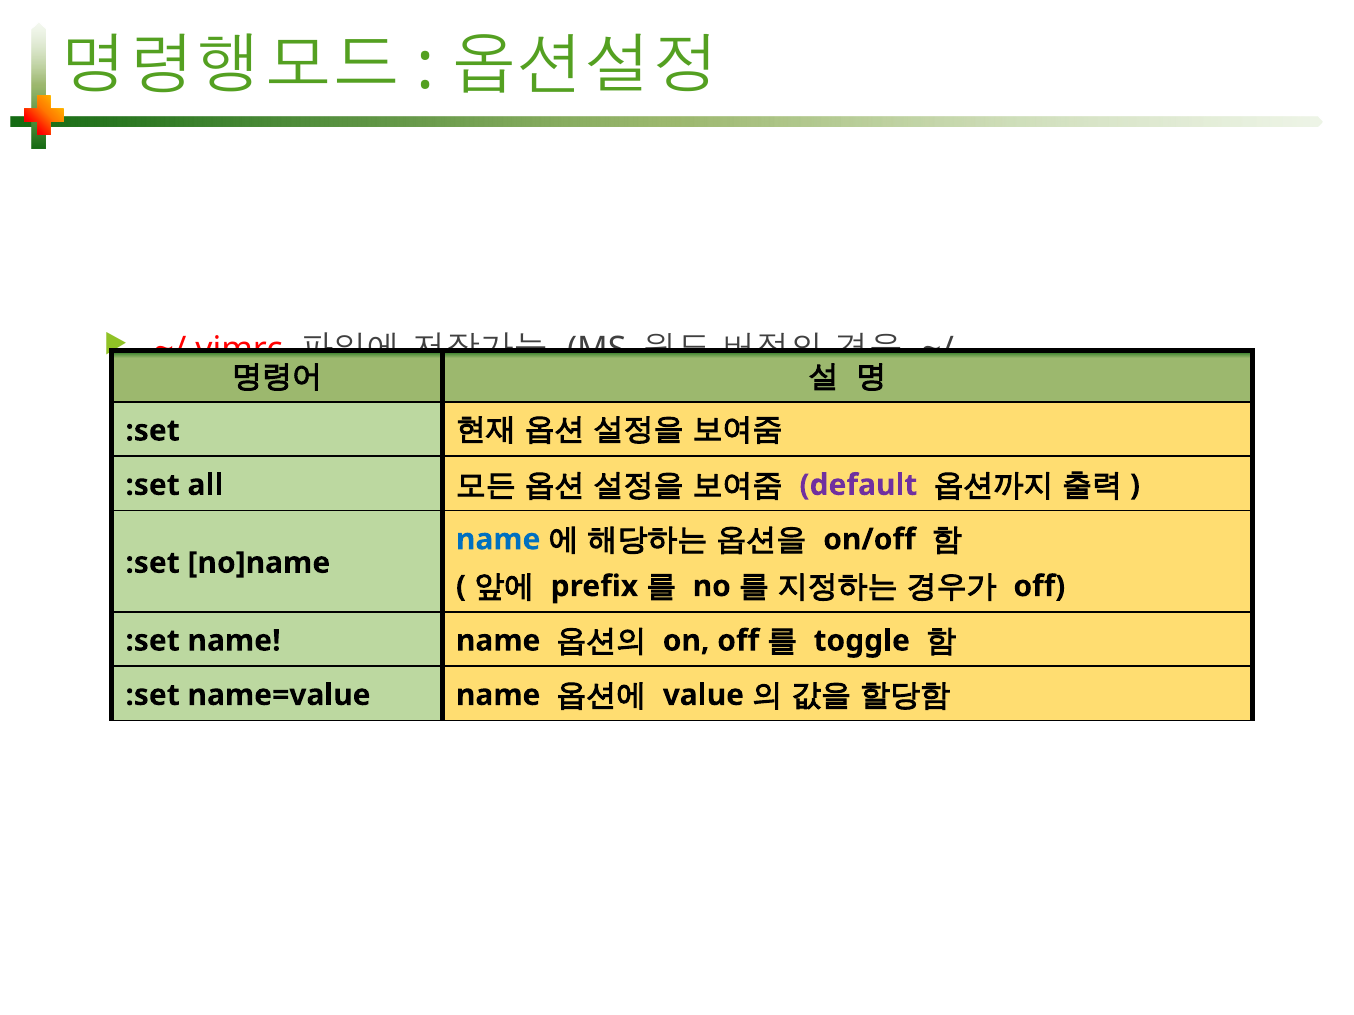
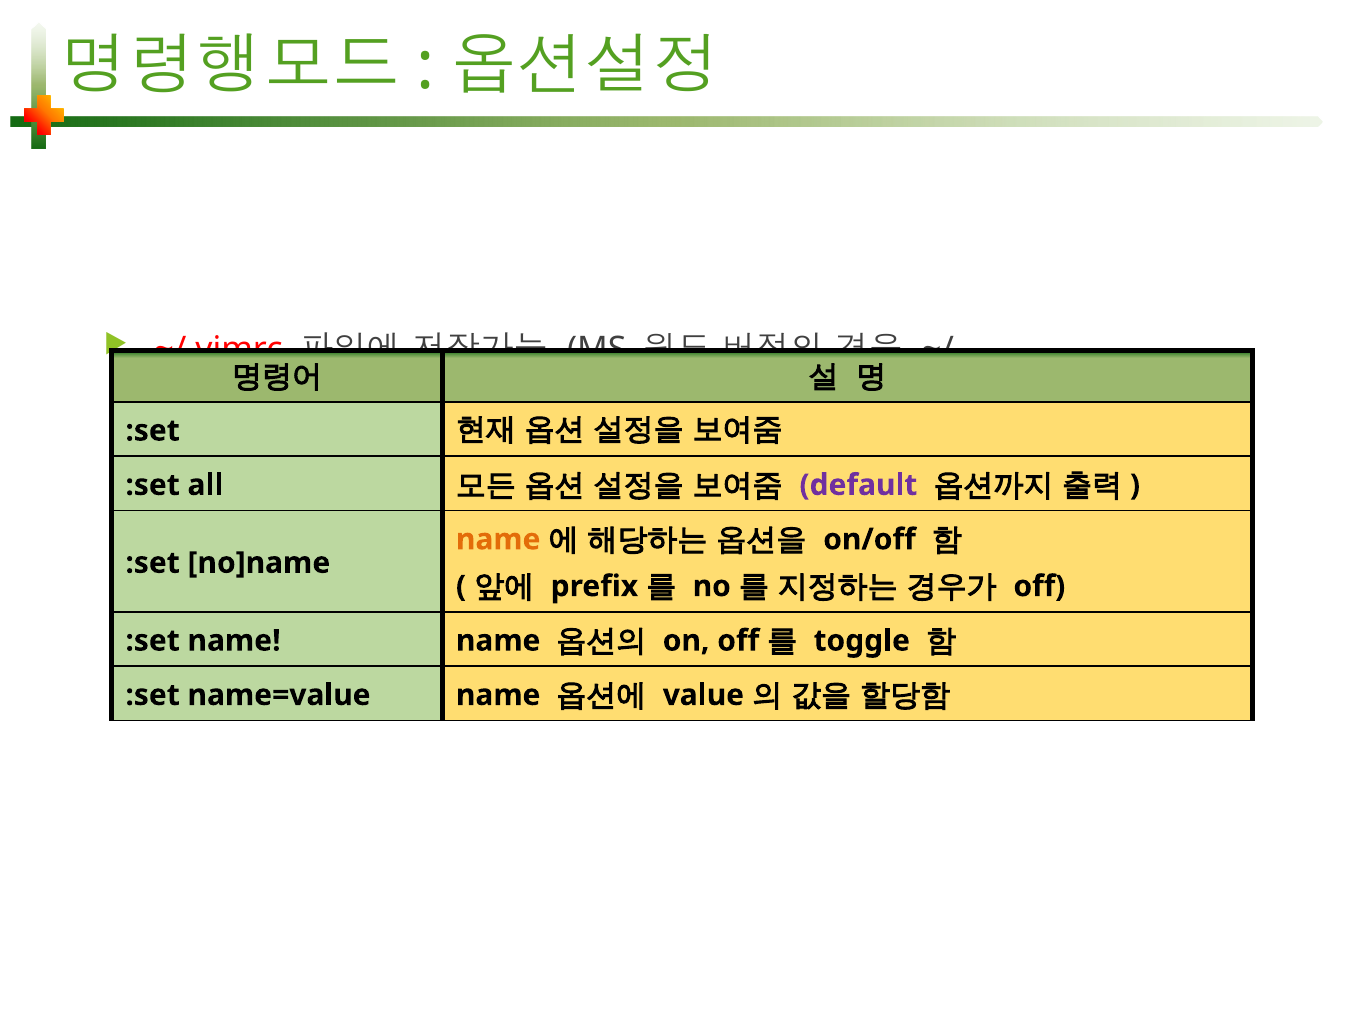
name at (498, 540) colour: blue -> orange
